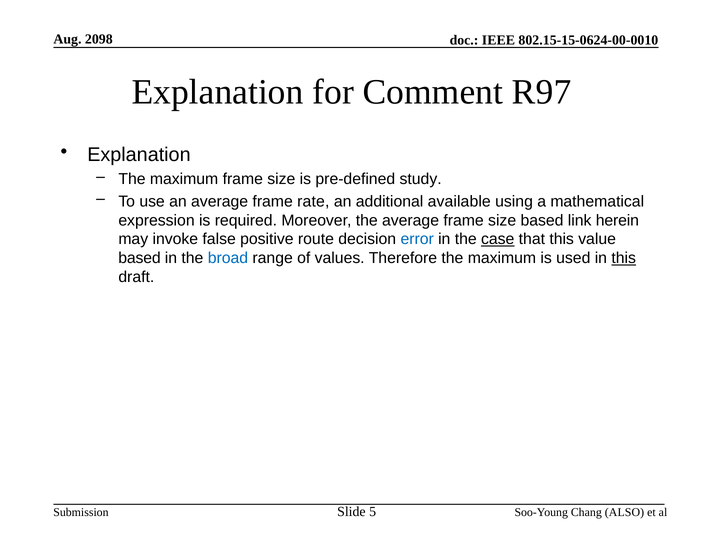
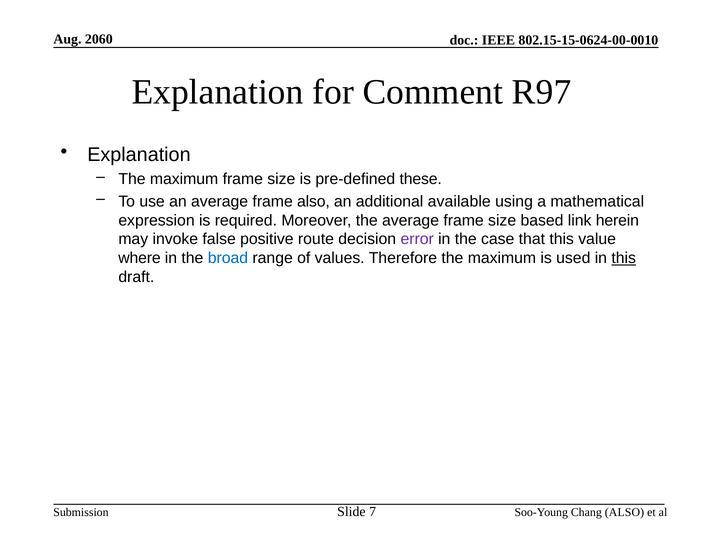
2098: 2098 -> 2060
study: study -> these
frame rate: rate -> also
error colour: blue -> purple
case underline: present -> none
based at (140, 258): based -> where
5: 5 -> 7
